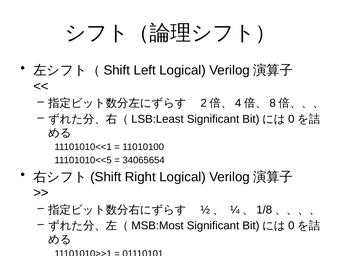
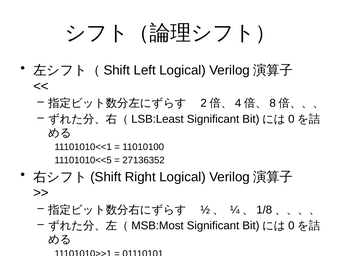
34065654: 34065654 -> 27136352
